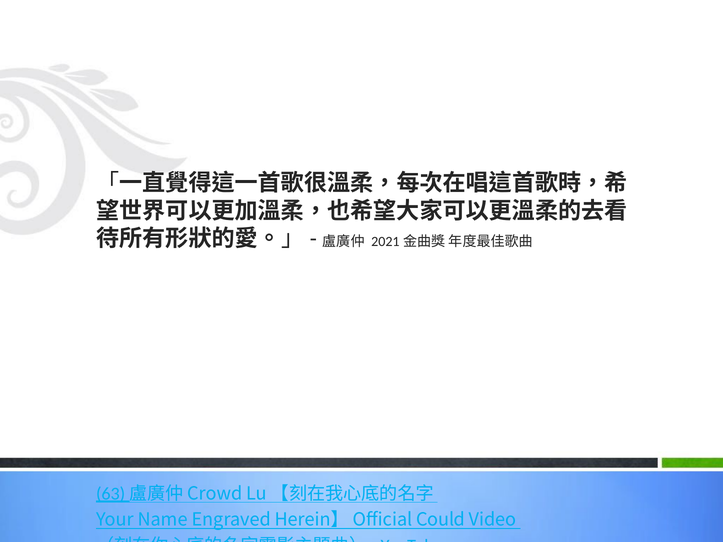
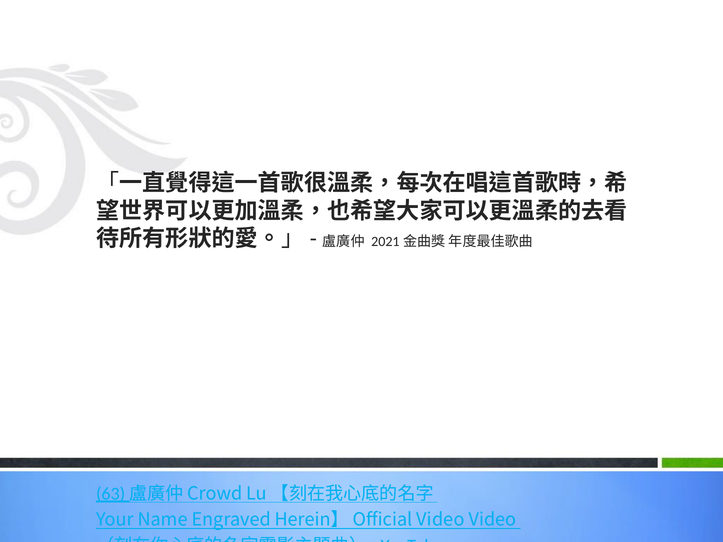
Official Could: Could -> Video
